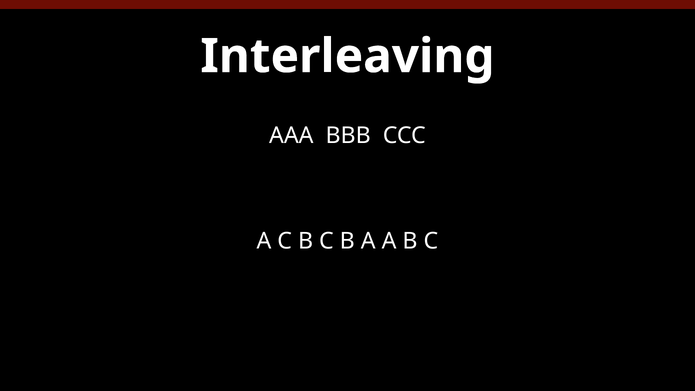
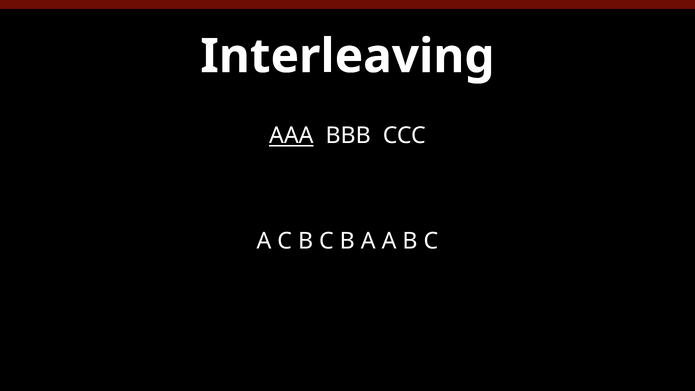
AAA underline: none -> present
